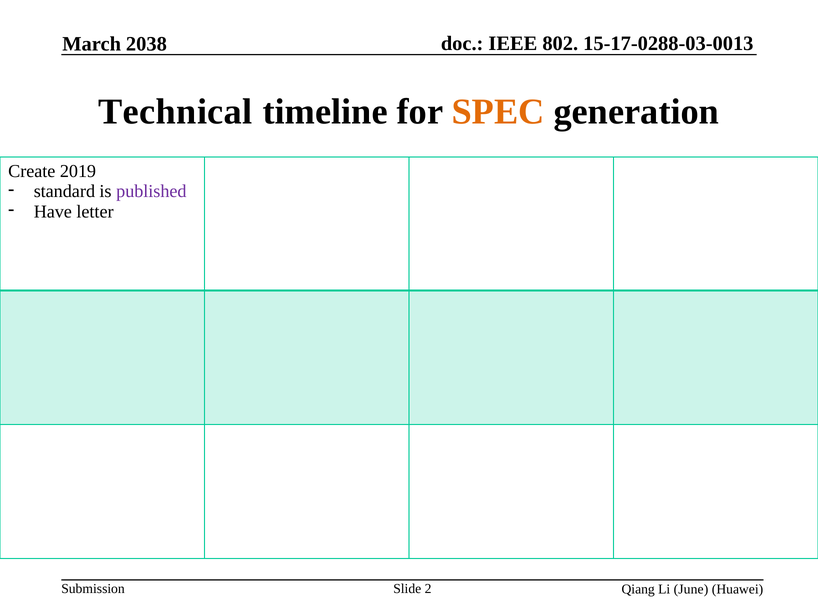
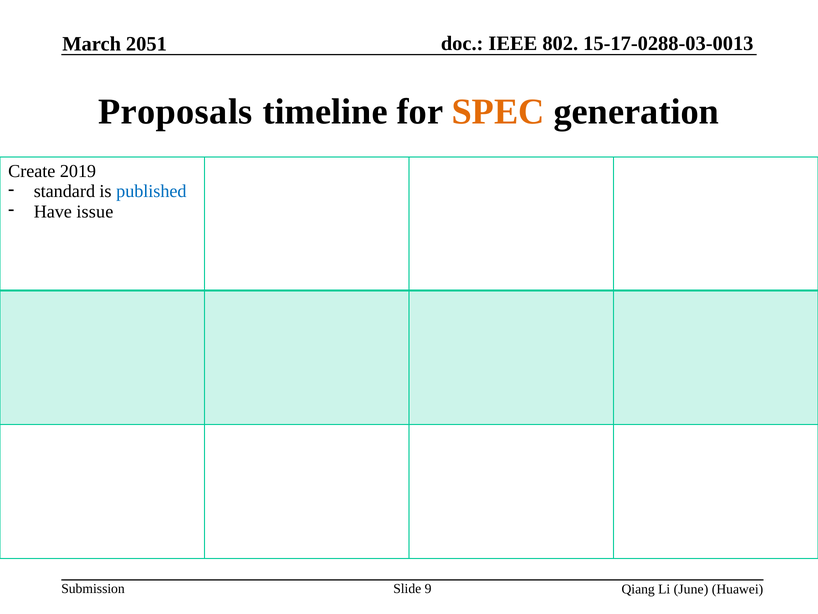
2038: 2038 -> 2051
Technical: Technical -> Proposals
published colour: purple -> blue
letter: letter -> issue
2: 2 -> 9
